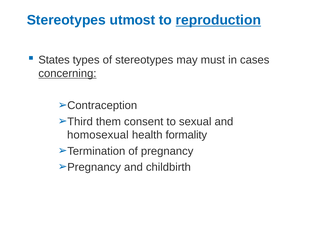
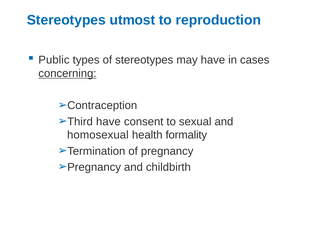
reproduction underline: present -> none
States: States -> Public
may must: must -> have
them at (108, 122): them -> have
